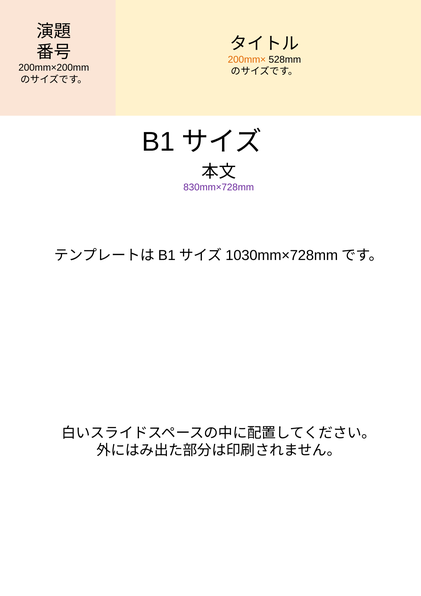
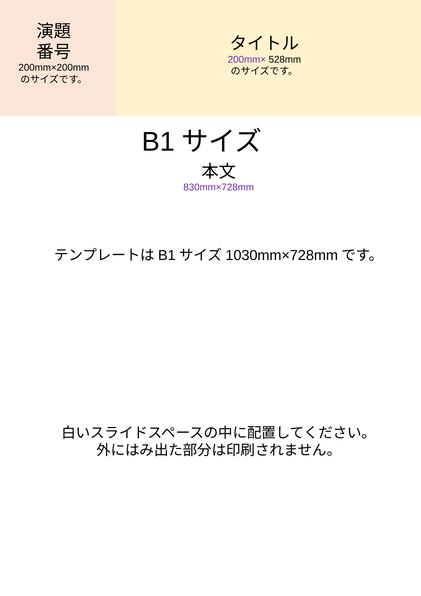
200mm× colour: orange -> purple
